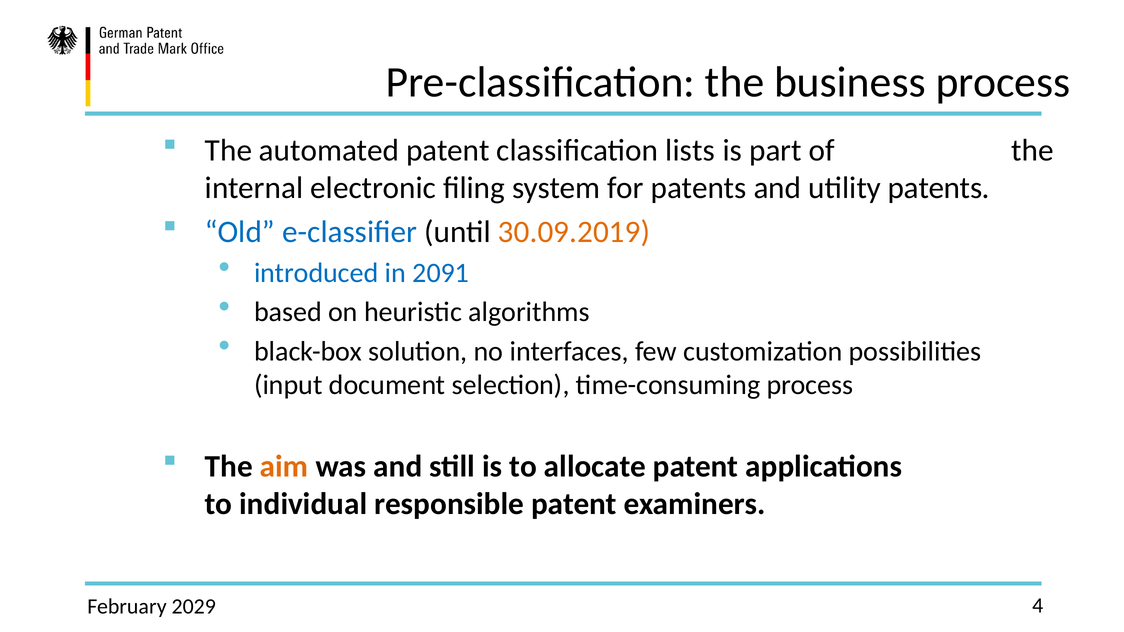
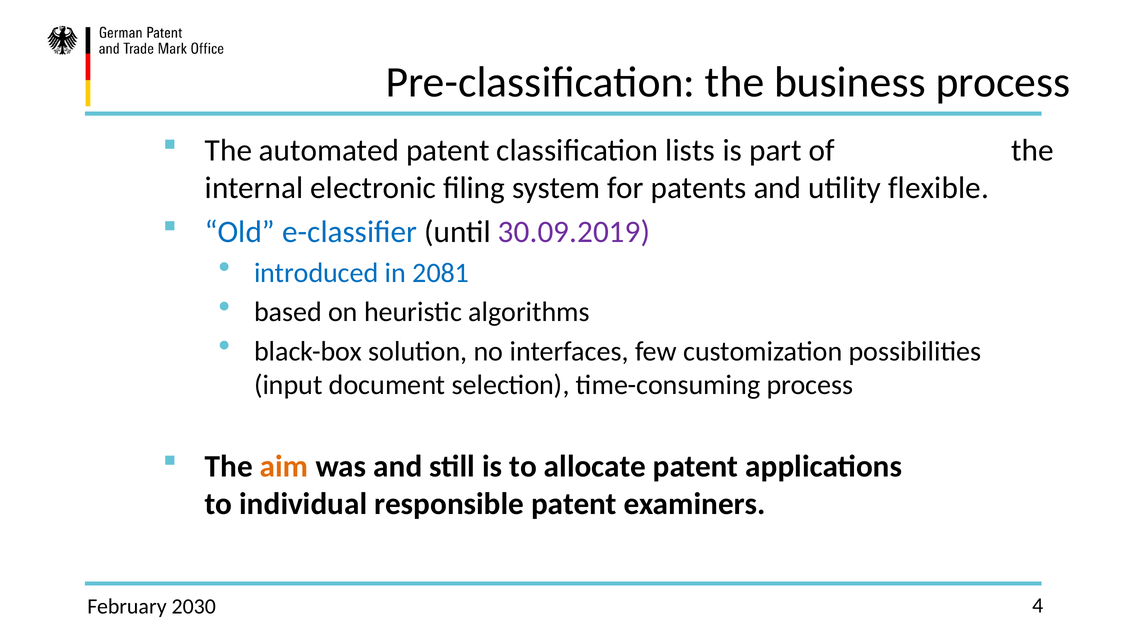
utility patents: patents -> flexible
30.09.2019 colour: orange -> purple
2091: 2091 -> 2081
2029: 2029 -> 2030
